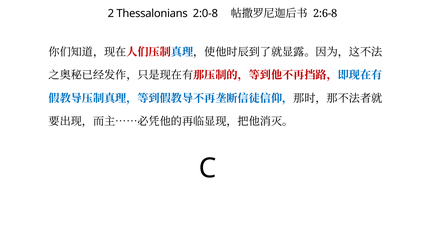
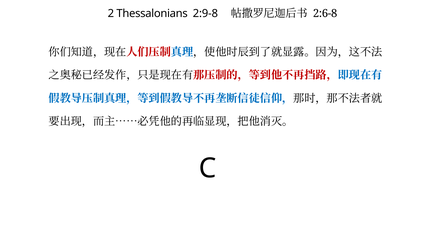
2:0-8: 2:0-8 -> 2:9-8
